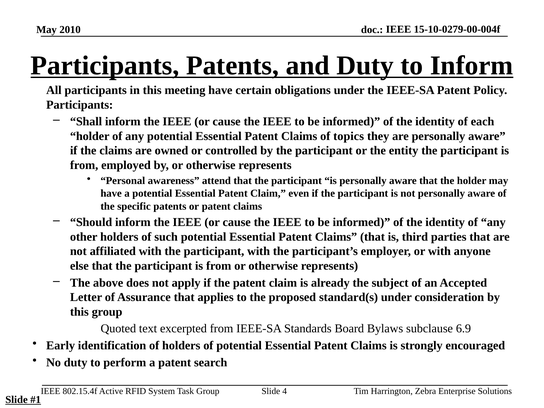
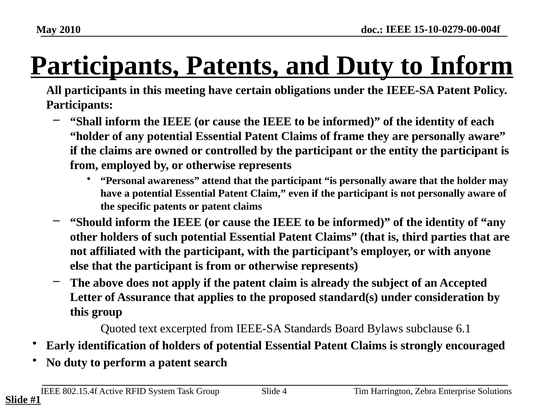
topics: topics -> frame
6.9: 6.9 -> 6.1
